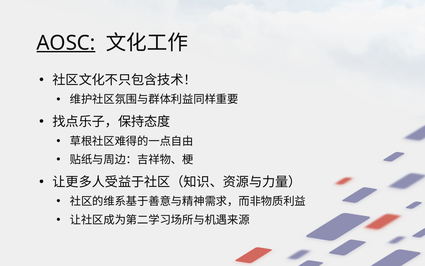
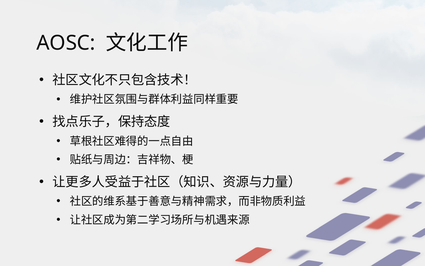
AOSC underline: present -> none
